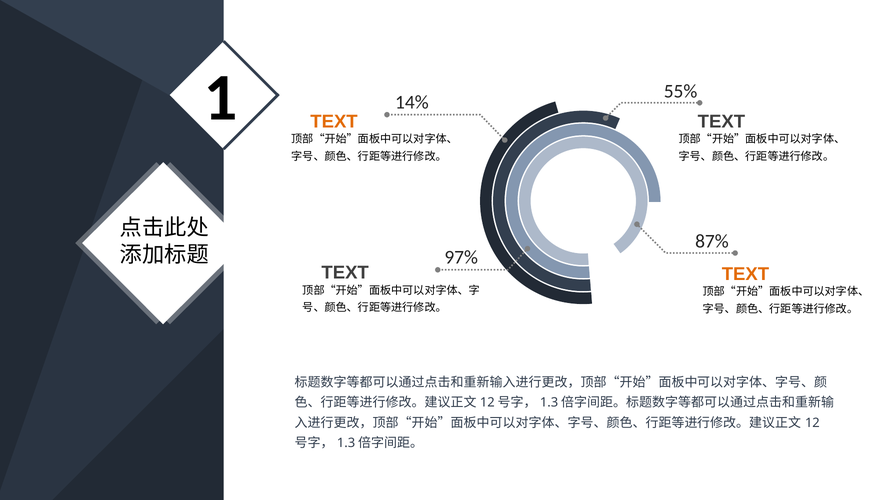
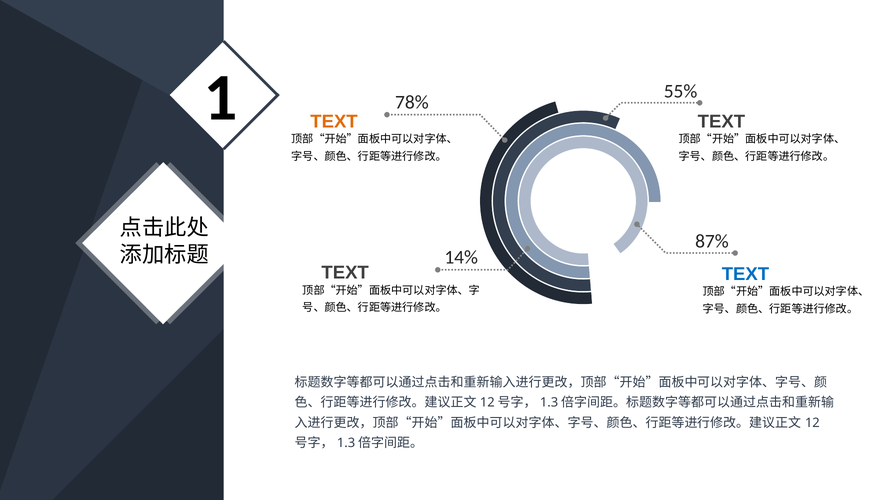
14%: 14% -> 78%
97%: 97% -> 14%
TEXT at (745, 274) colour: orange -> blue
